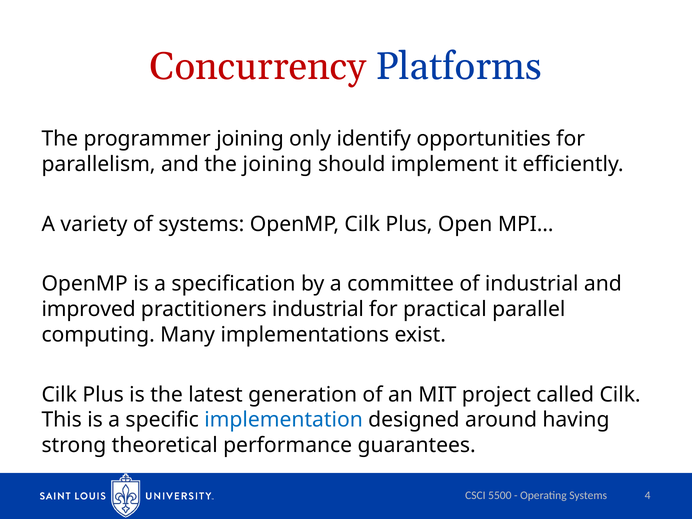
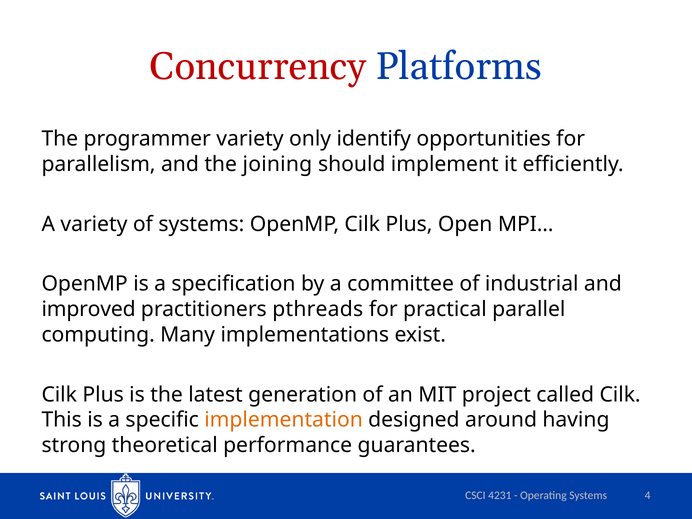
programmer joining: joining -> variety
practitioners industrial: industrial -> pthreads
implementation colour: blue -> orange
5500: 5500 -> 4231
